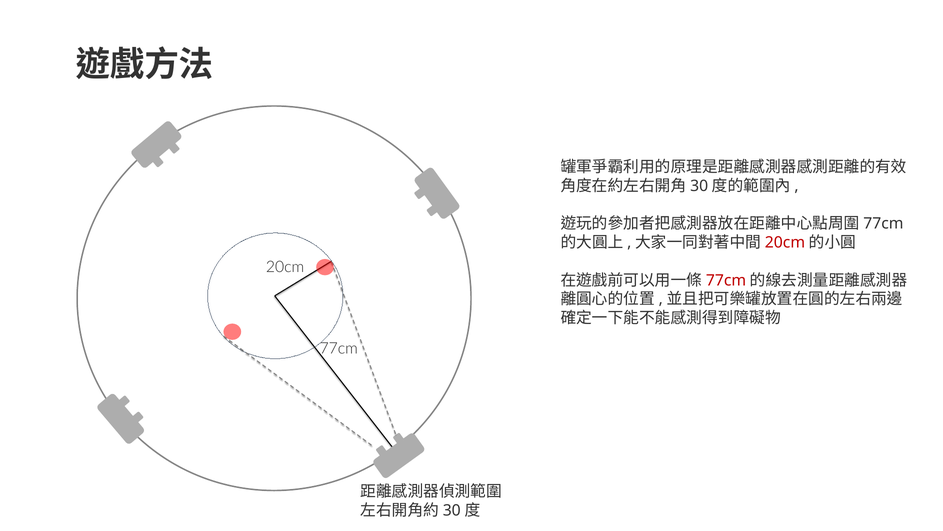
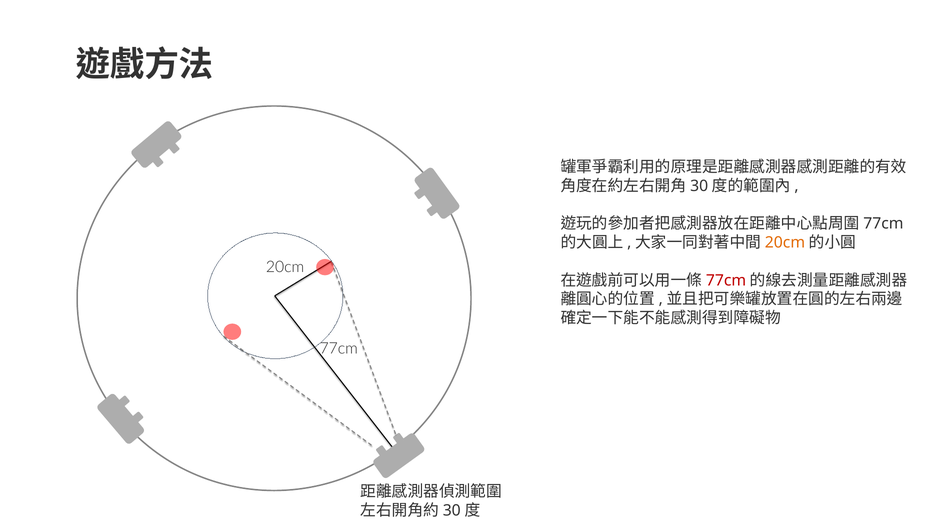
20cm at (785, 242) colour: red -> orange
